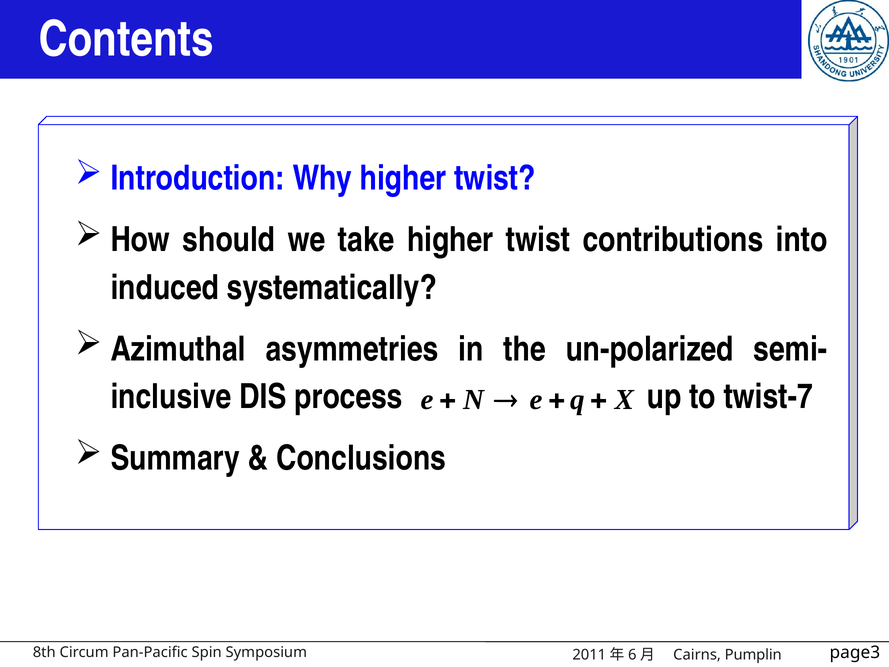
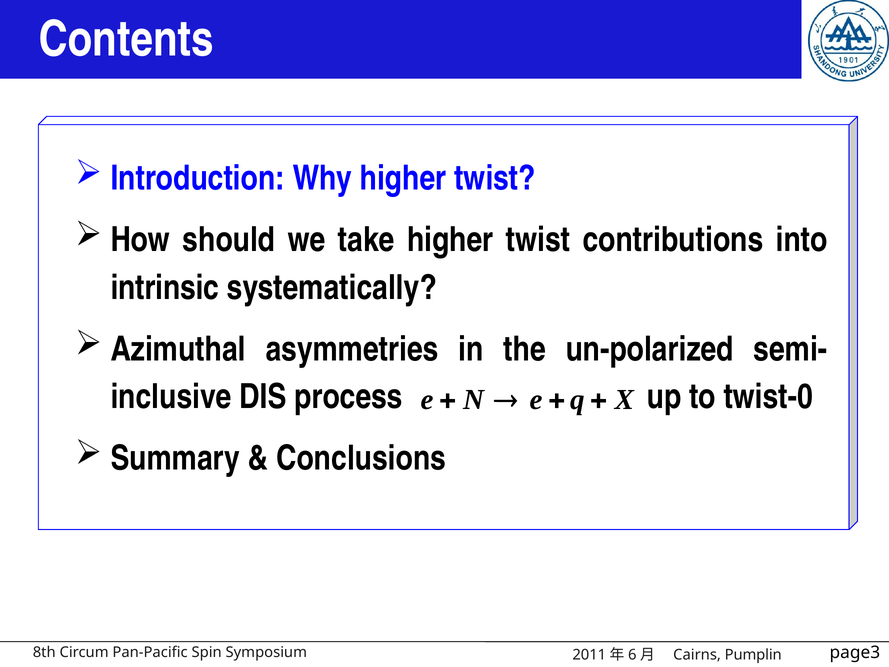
induced: induced -> intrinsic
twist-7: twist-7 -> twist-0
